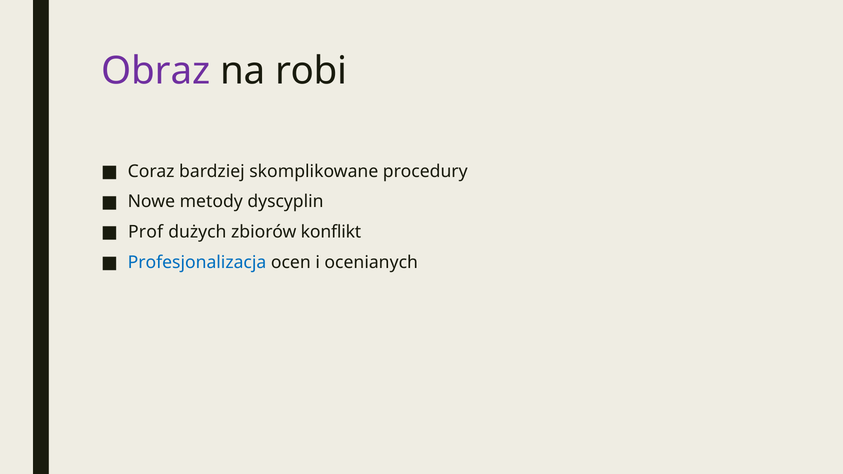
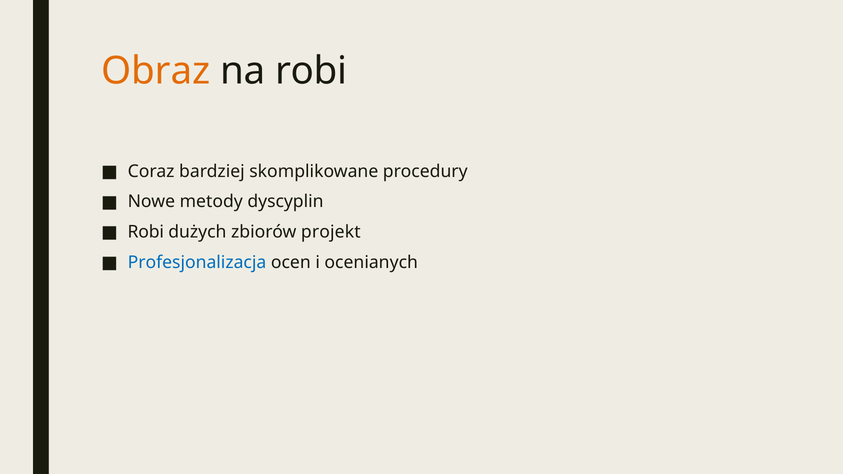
Obraz colour: purple -> orange
Prof at (146, 232): Prof -> Robi
konflikt: konflikt -> projekt
